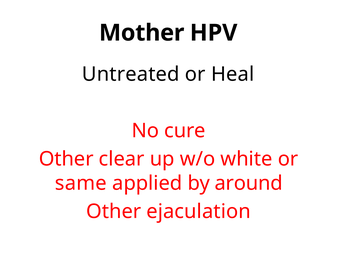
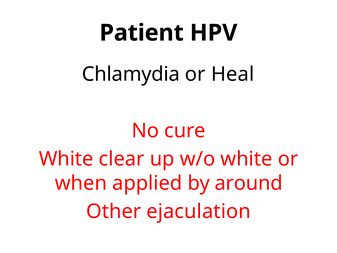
Mother: Mother -> Patient
Untreated: Untreated -> Chlamydia
Other at (66, 159): Other -> White
same: same -> when
